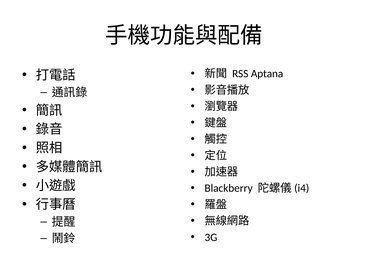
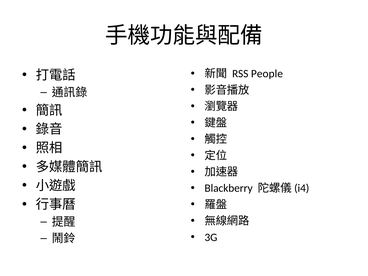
Aptana: Aptana -> People
